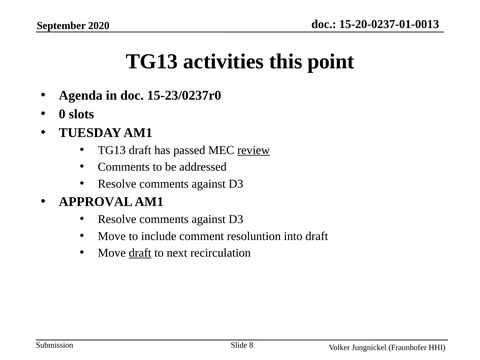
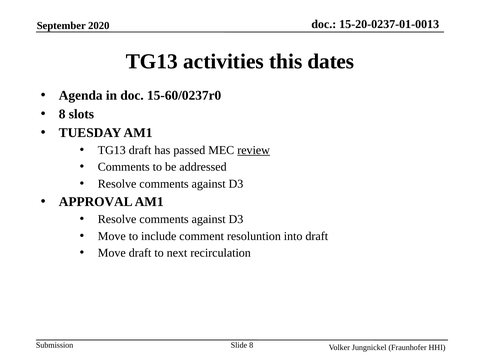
point: point -> dates
15-23/0237r0: 15-23/0237r0 -> 15-60/0237r0
0 at (62, 114): 0 -> 8
draft at (140, 253) underline: present -> none
